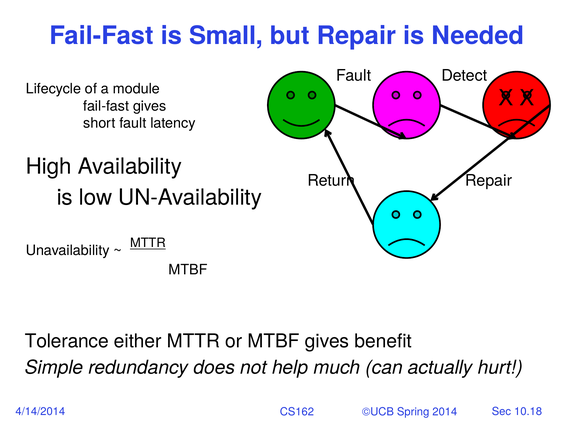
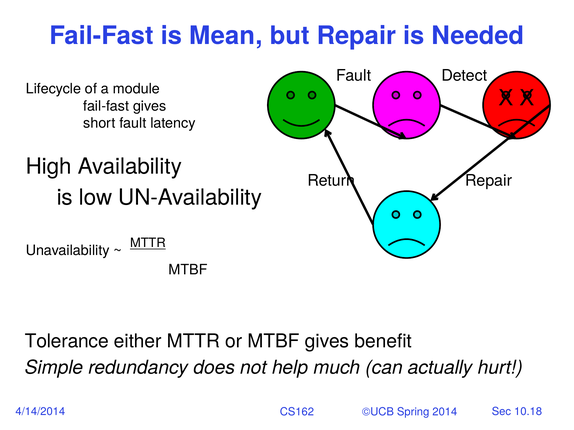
Small: Small -> Mean
